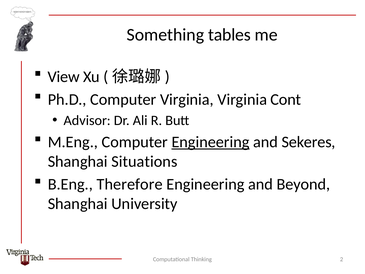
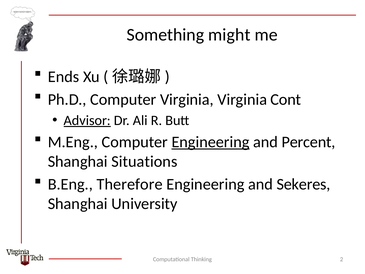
tables: tables -> might
View: View -> Ends
Advisor underline: none -> present
Sekeres: Sekeres -> Percent
Beyond: Beyond -> Sekeres
